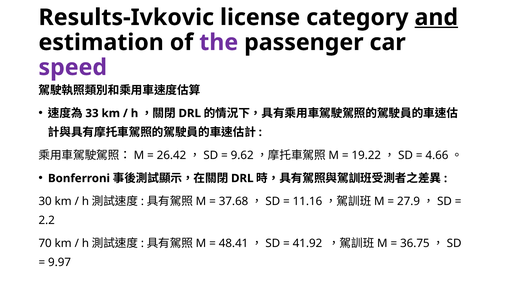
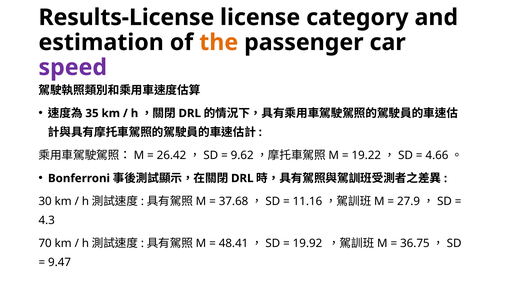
Results-Ivkovic: Results-Ivkovic -> Results-License
and underline: present -> none
the colour: purple -> orange
33: 33 -> 35
2.2: 2.2 -> 4.3
41.92: 41.92 -> 19.92
9.97: 9.97 -> 9.47
